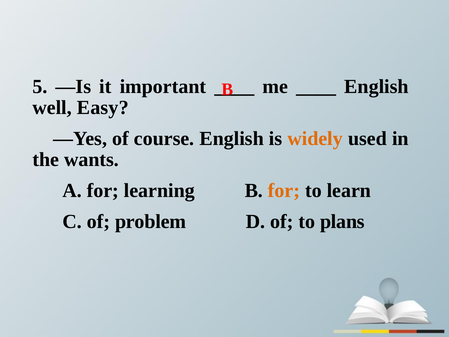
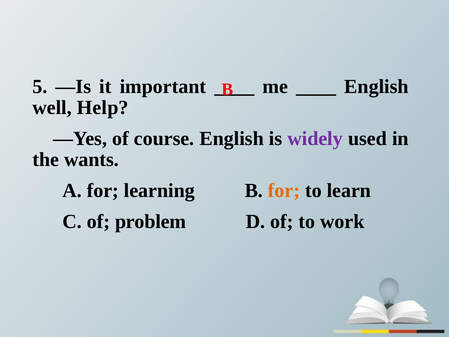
Easy: Easy -> Help
widely colour: orange -> purple
plans: plans -> work
